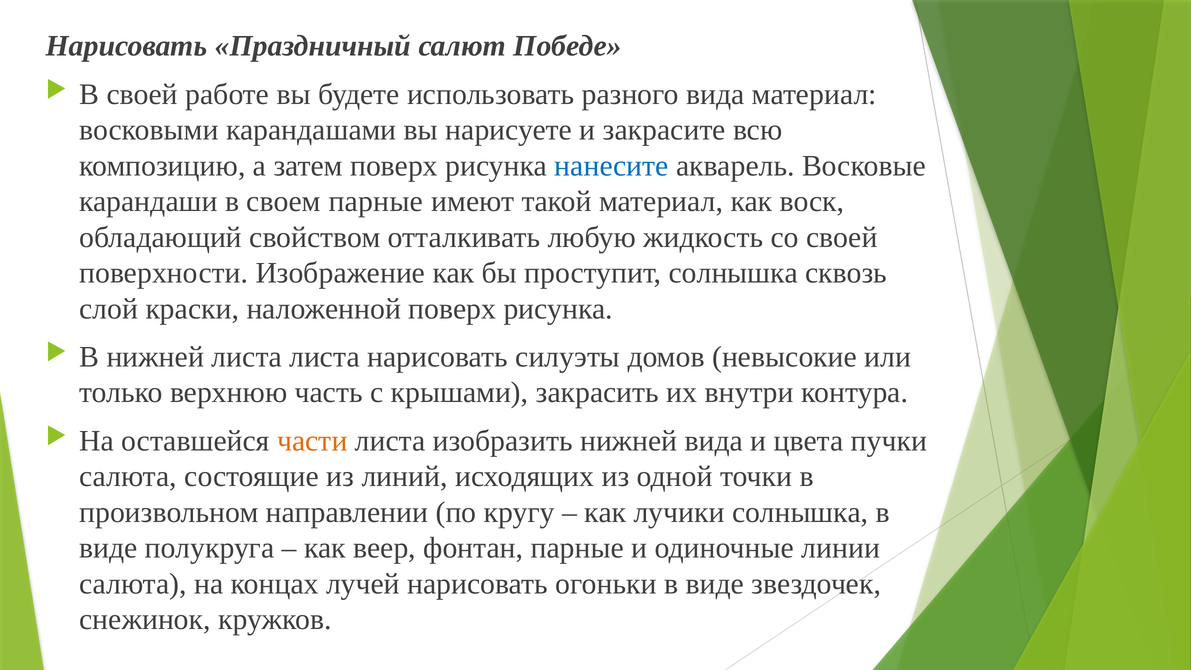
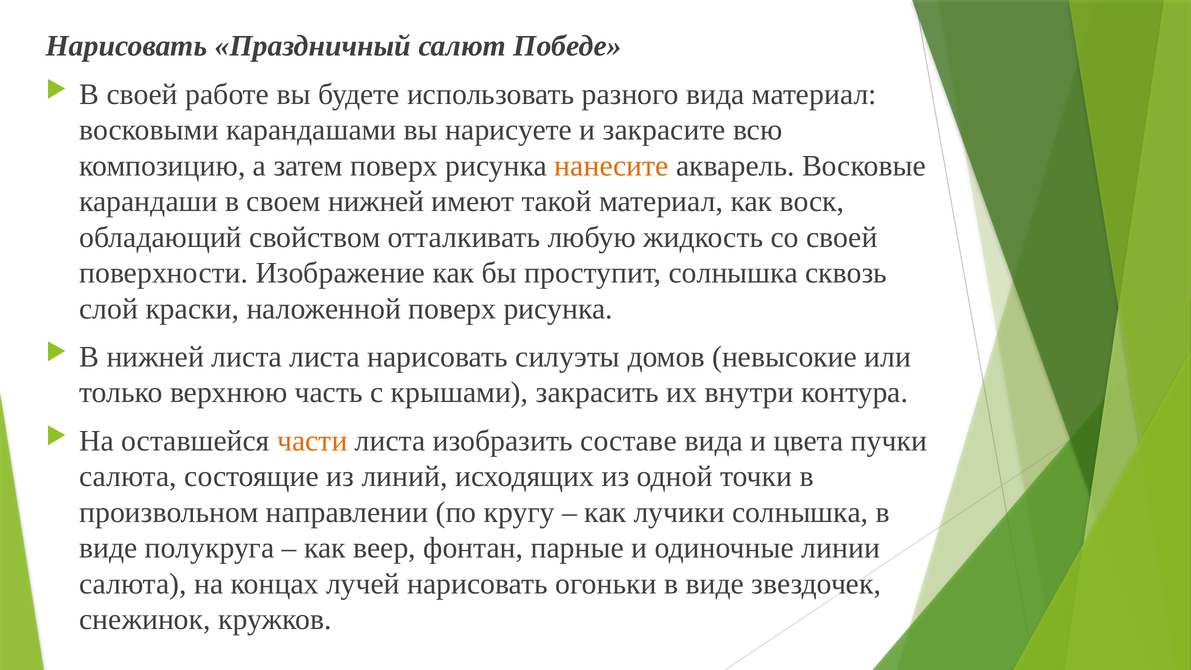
нанесите colour: blue -> orange
своем парные: парные -> нижней
изобразить нижней: нижней -> составе
